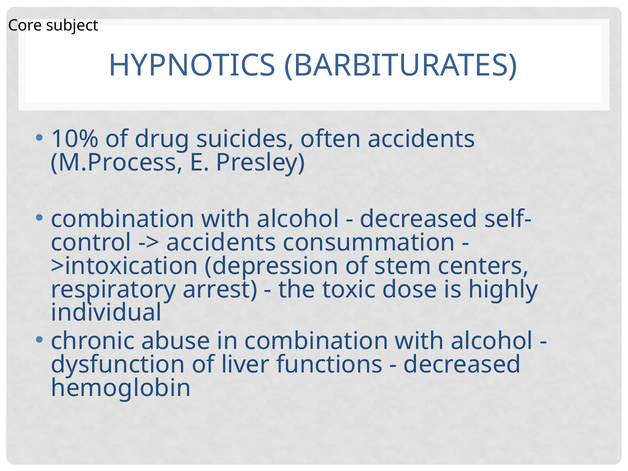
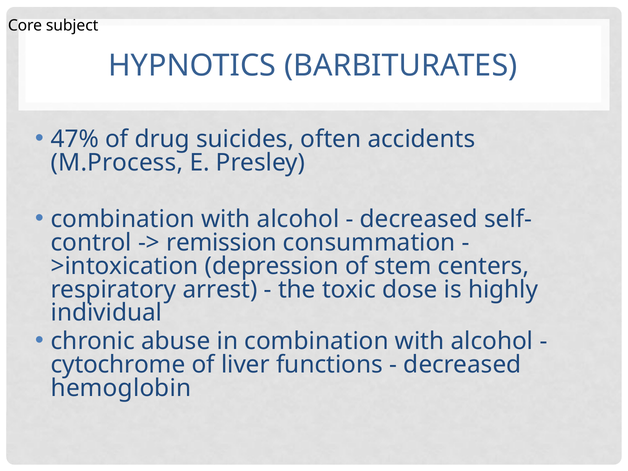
10%: 10% -> 47%
accidents at (221, 243): accidents -> remission
dysfunction: dysfunction -> cytochrome
